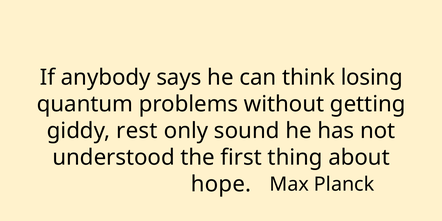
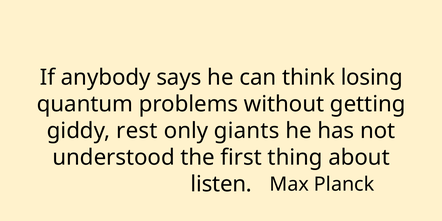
sound: sound -> giants
hope: hope -> listen
